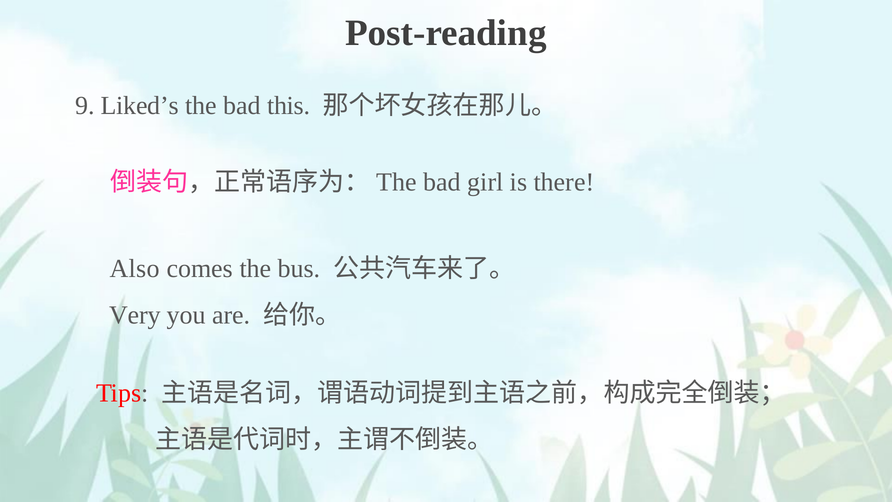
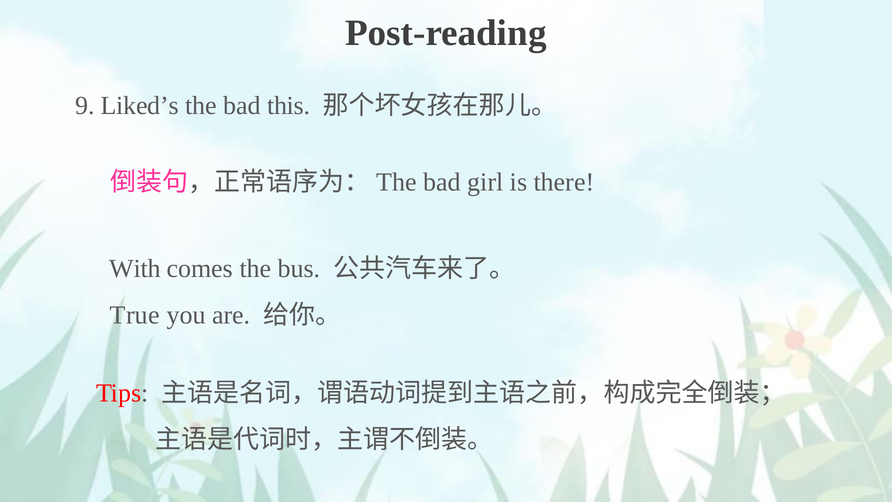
Also: Also -> With
Very: Very -> True
